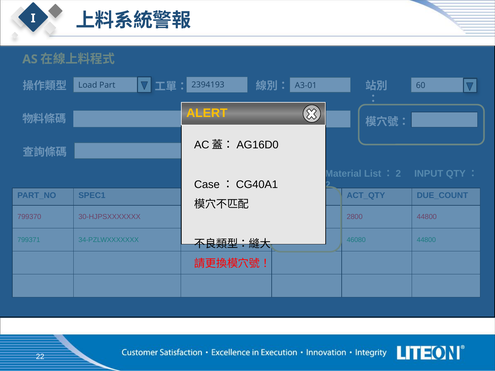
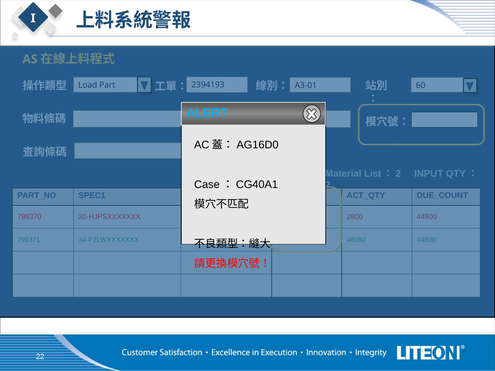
ALERT colour: yellow -> light blue
